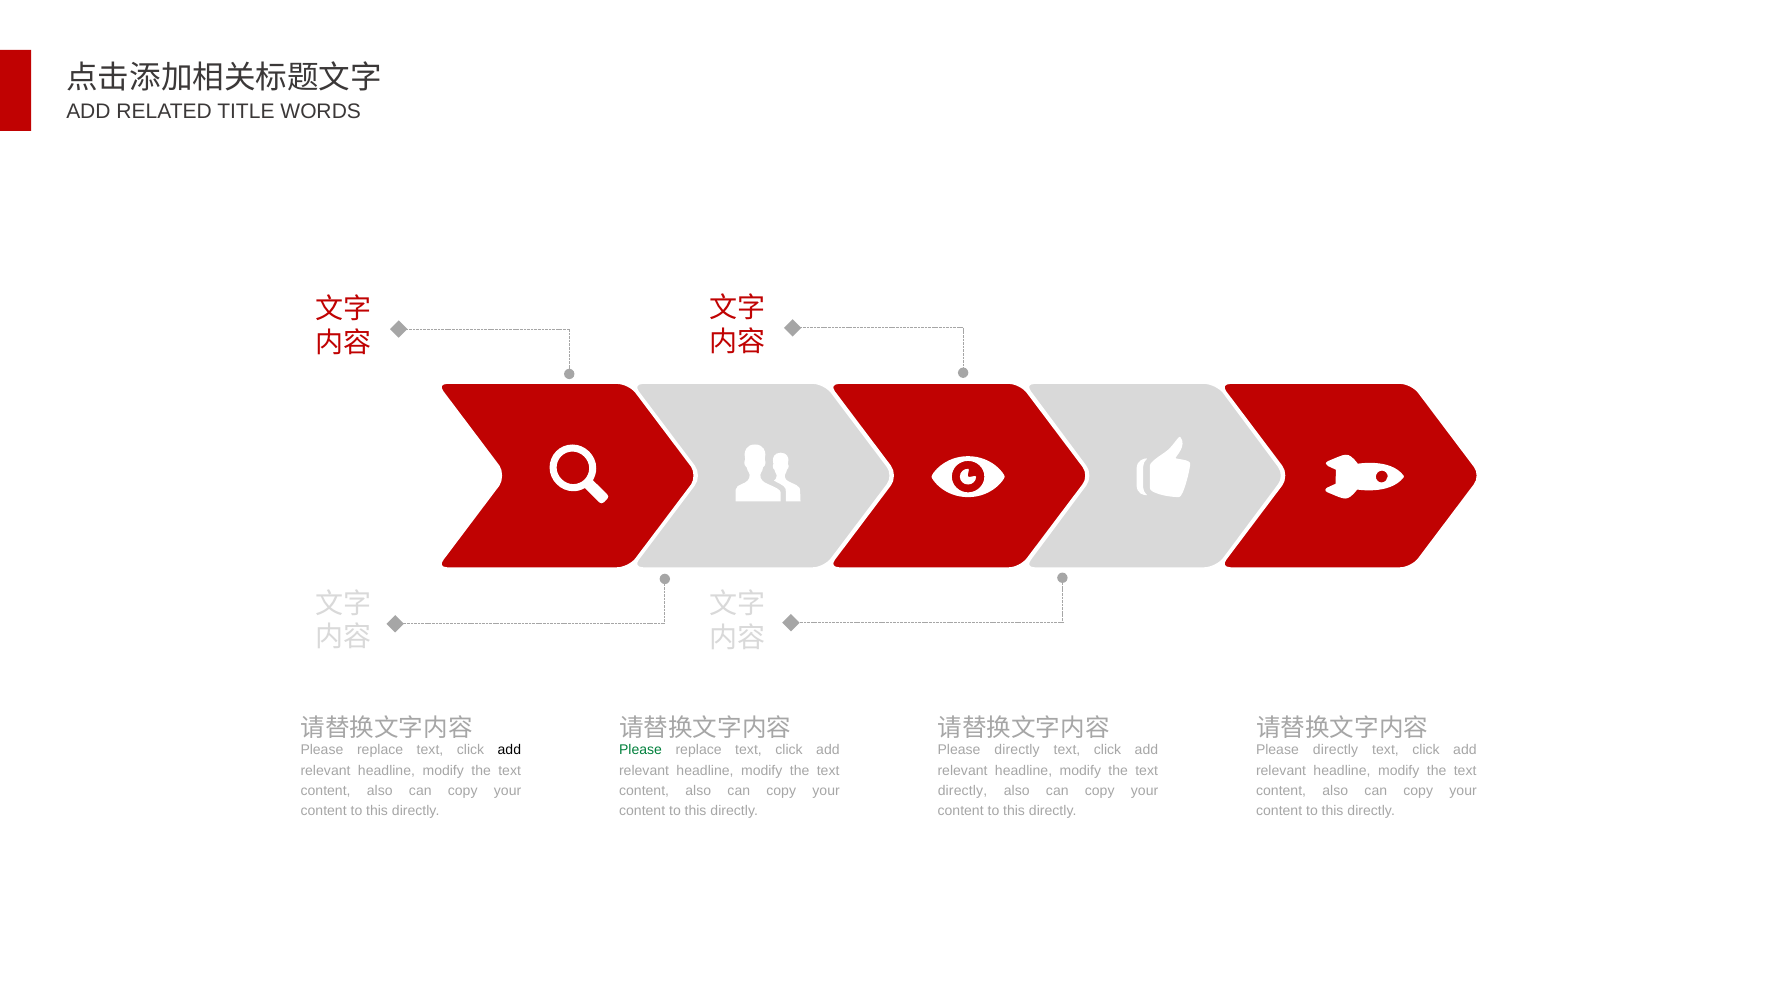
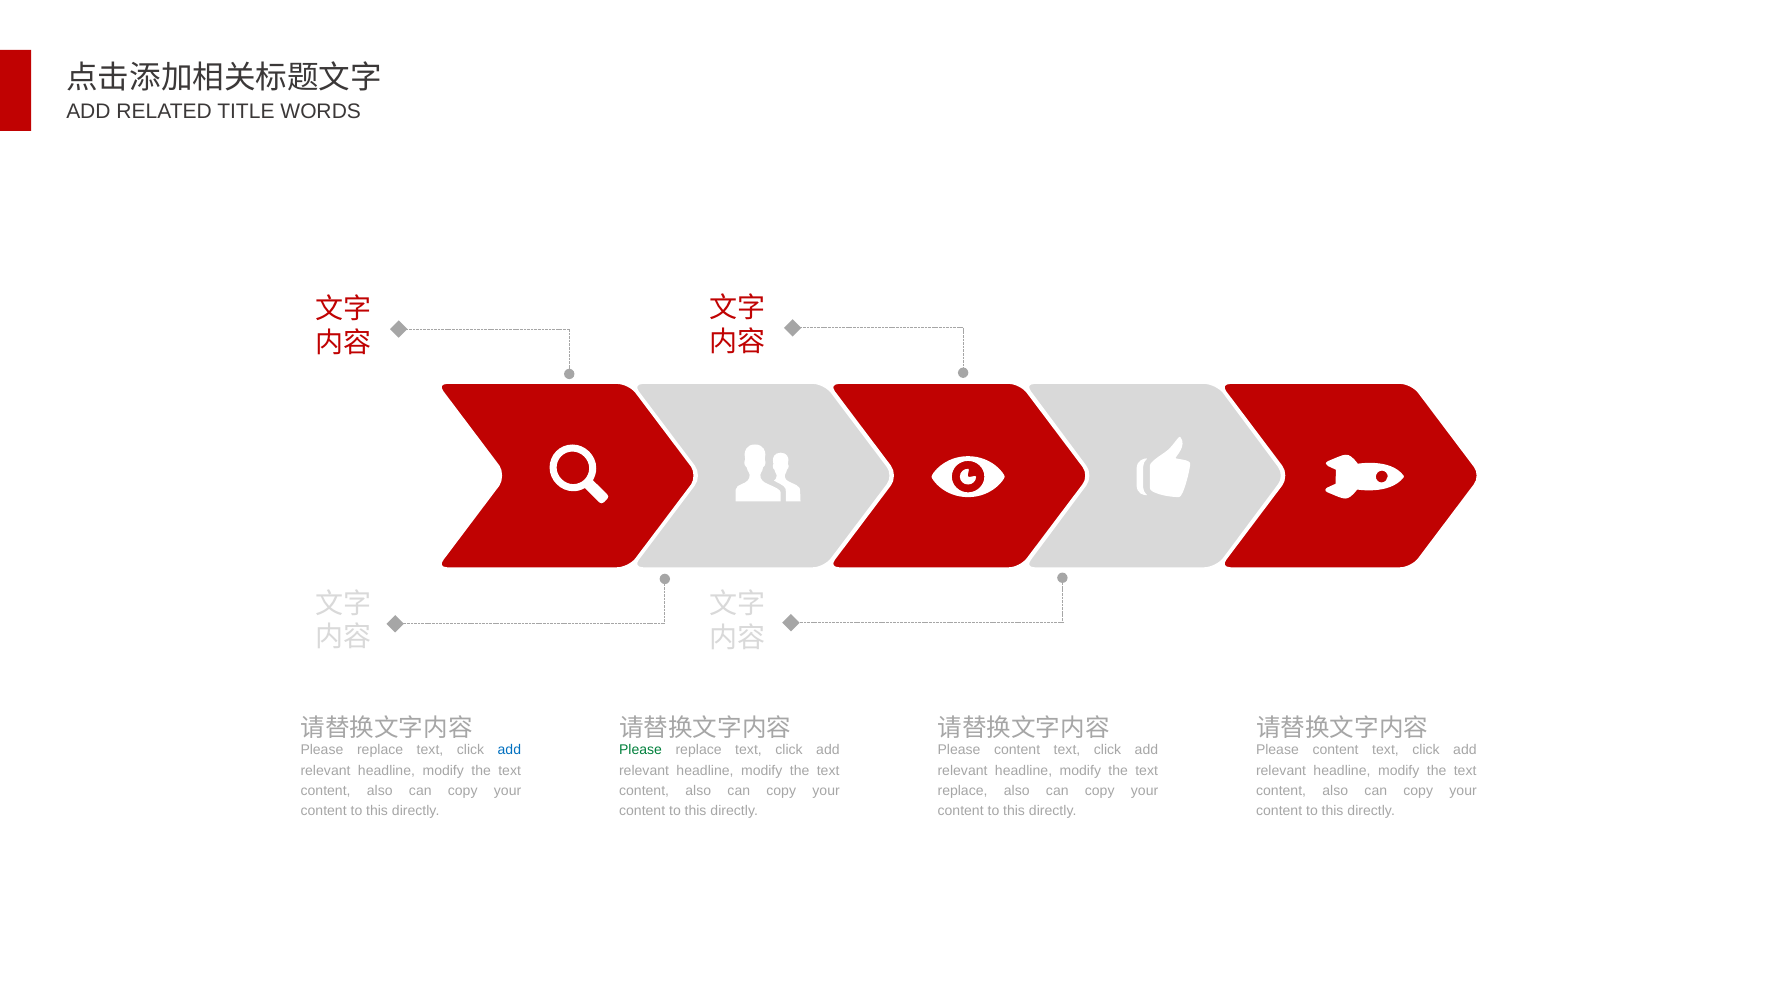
add at (509, 750) colour: black -> blue
directly at (1017, 750): directly -> content
directly at (1336, 750): directly -> content
directly at (962, 791): directly -> replace
